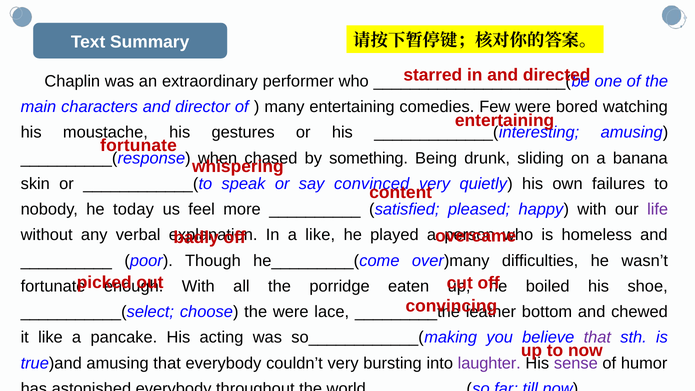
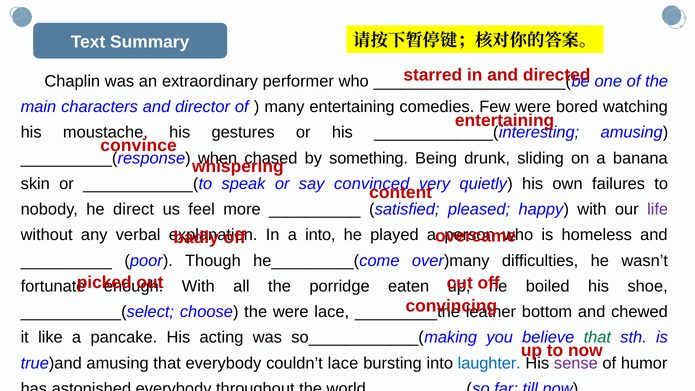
fortunate at (139, 145): fortunate -> convince
today: today -> direct
a like: like -> into
that at (597, 337) colour: purple -> green
couldn’t very: very -> lace
laughter colour: purple -> blue
